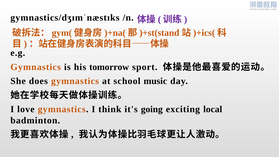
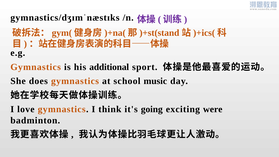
tomorrow: tomorrow -> additional
local: local -> were
